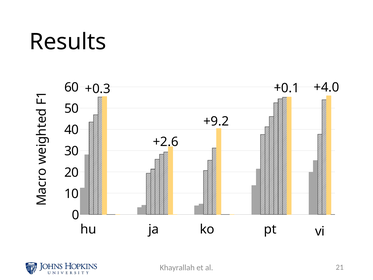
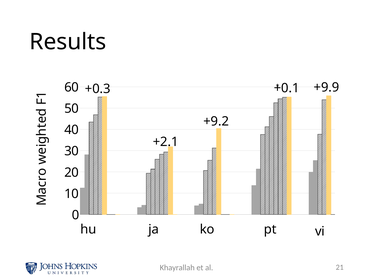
+4.0: +4.0 -> +9.9
+2.6: +2.6 -> +2.1
